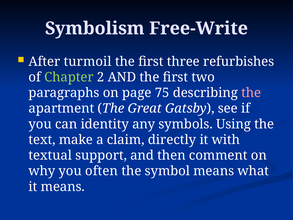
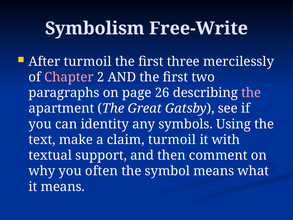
refurbishes: refurbishes -> mercilessly
Chapter colour: light green -> pink
75: 75 -> 26
claim directly: directly -> turmoil
